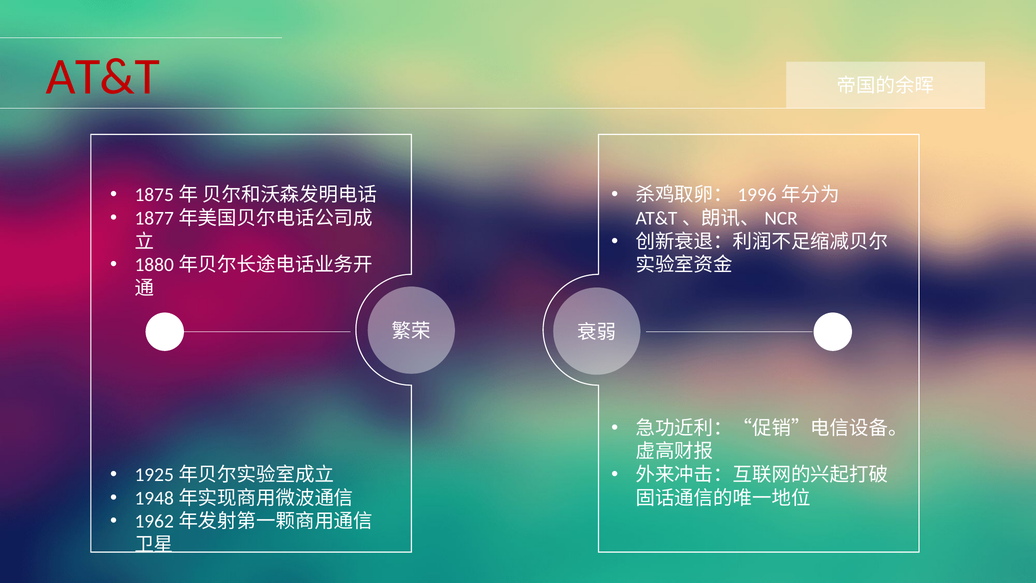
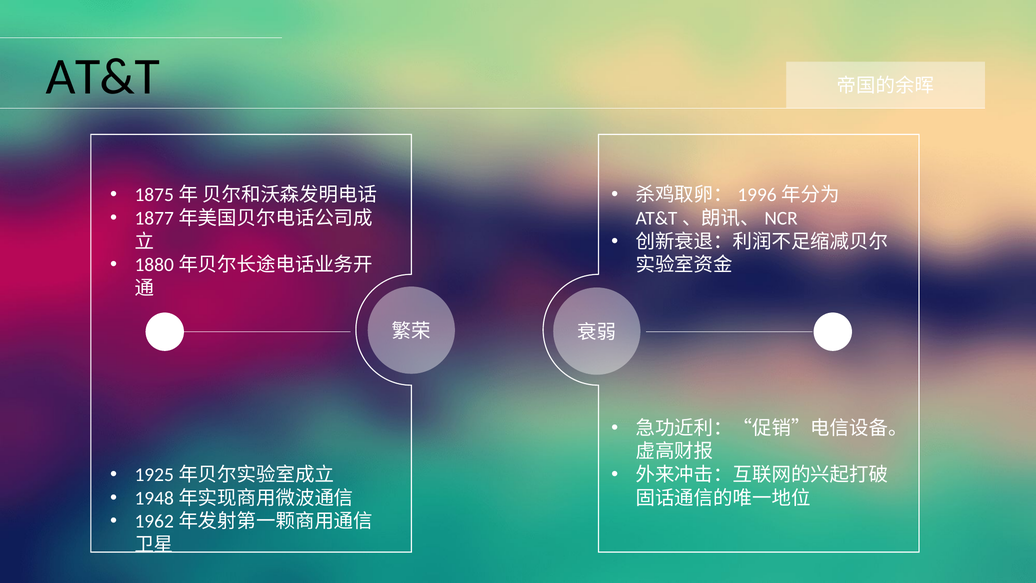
AT&T colour: red -> black
